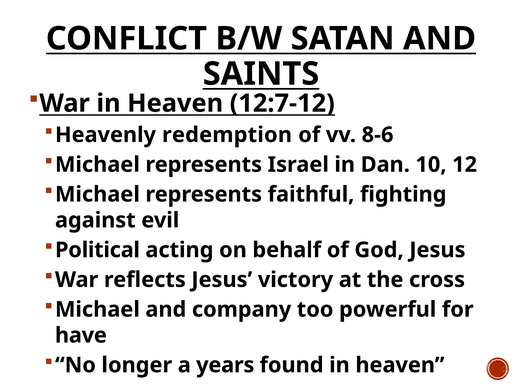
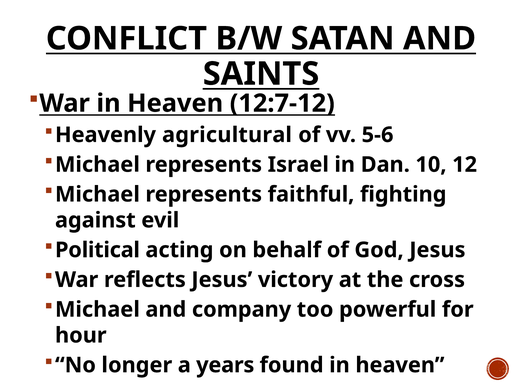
redemption: redemption -> agricultural
8-6: 8-6 -> 5-6
have: have -> hour
